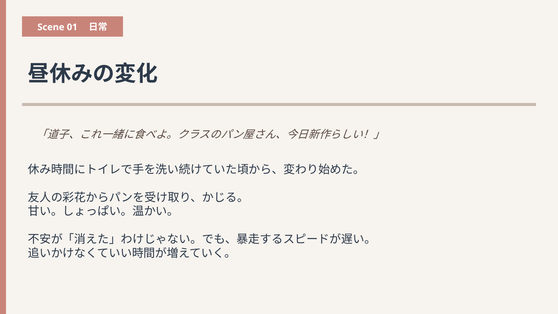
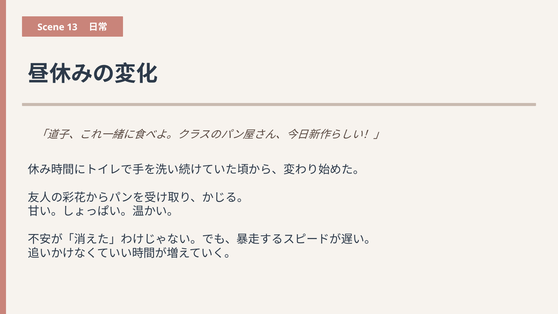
01: 01 -> 13
